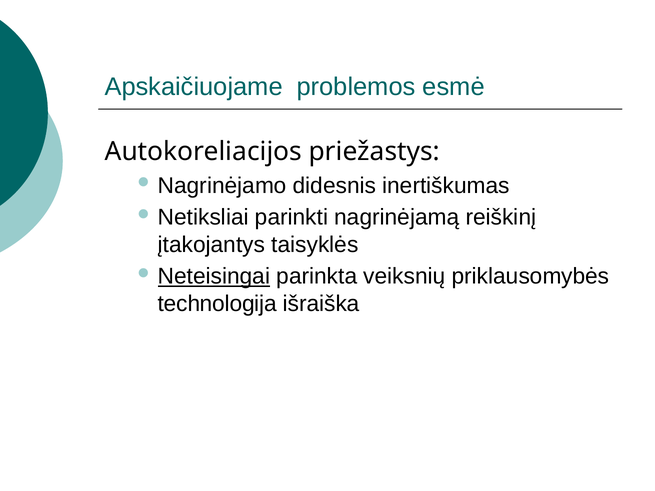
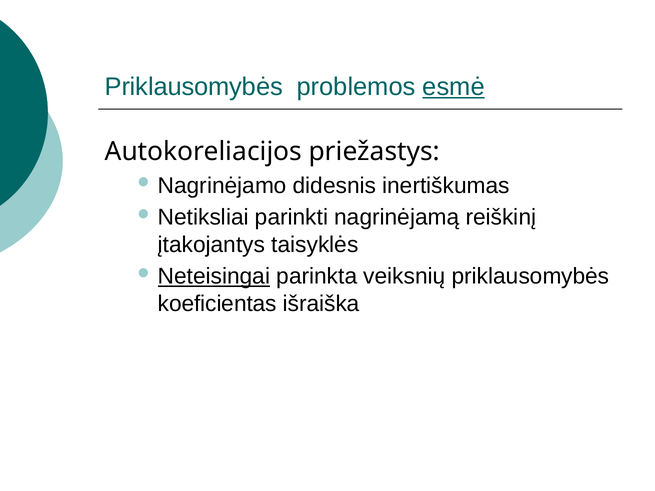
Apskaičiuojame at (194, 87): Apskaičiuojame -> Priklausomybės
esmė underline: none -> present
technologija: technologija -> koeficientas
